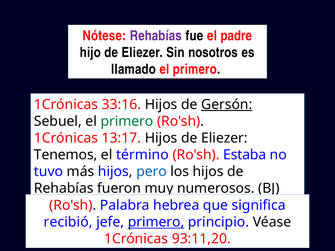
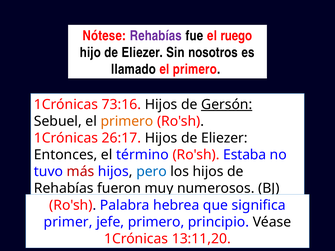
padre: padre -> ruego
33:16: 33:16 -> 73:16
primero at (127, 121) colour: green -> orange
13:17: 13:17 -> 26:17
Tenemos: Tenemos -> Entonces
más colour: black -> red
recibió: recibió -> primer
primero at (156, 222) underline: present -> none
93:11,20: 93:11,20 -> 13:11,20
